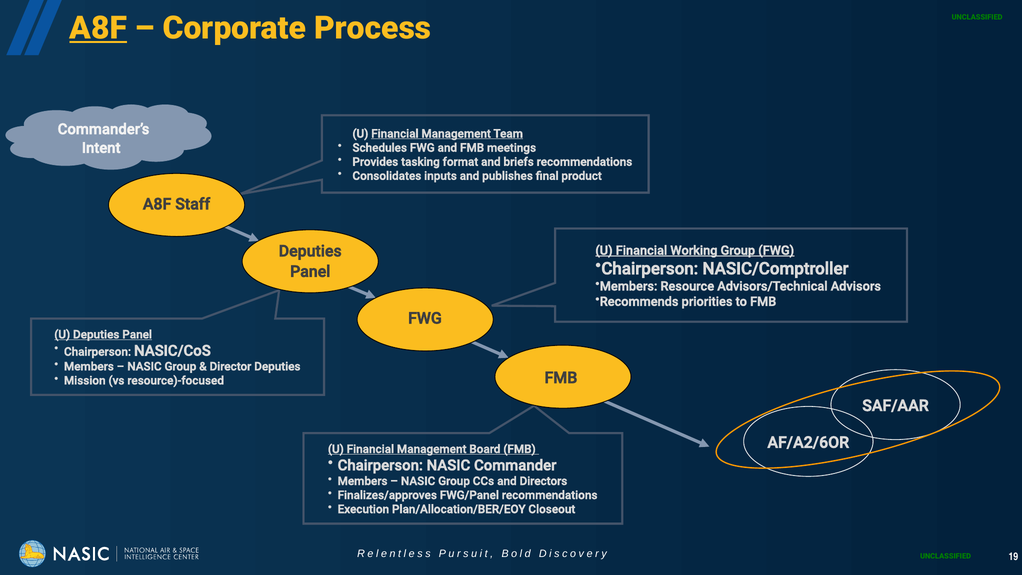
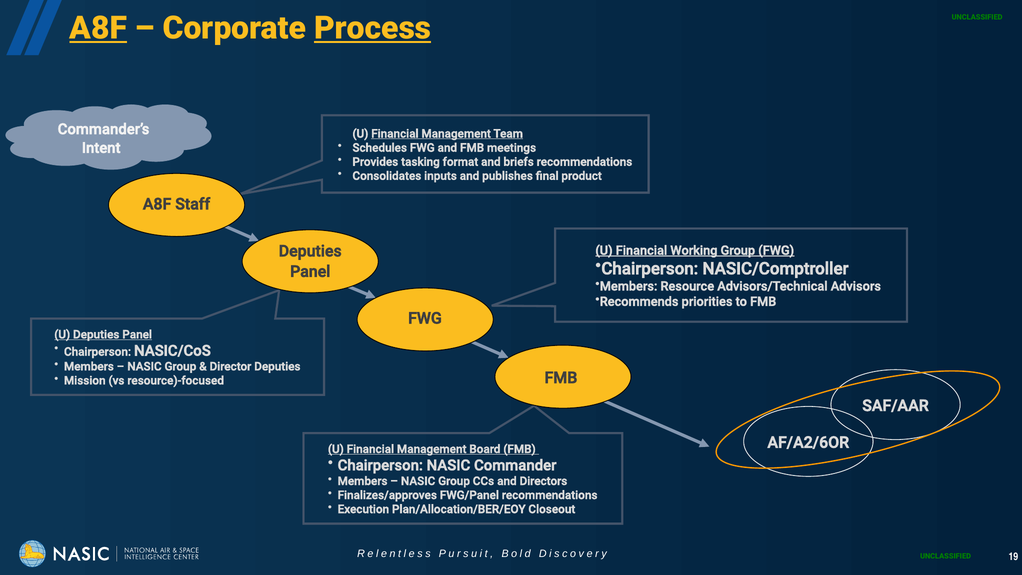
Process underline: none -> present
